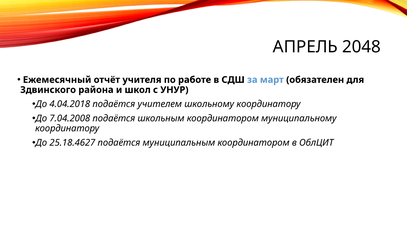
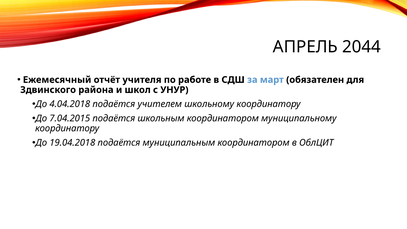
2048: 2048 -> 2044
7.04.2008: 7.04.2008 -> 7.04.2015
25.18.4627: 25.18.4627 -> 19.04.2018
